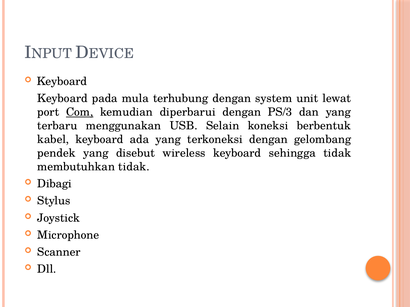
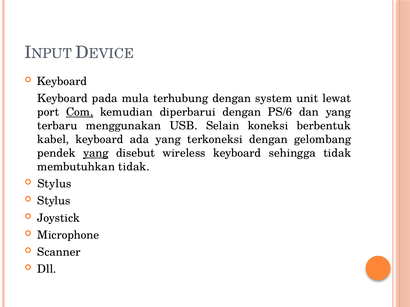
PS/3: PS/3 -> PS/6
yang at (96, 153) underline: none -> present
Dibagi at (55, 184): Dibagi -> Stylus
